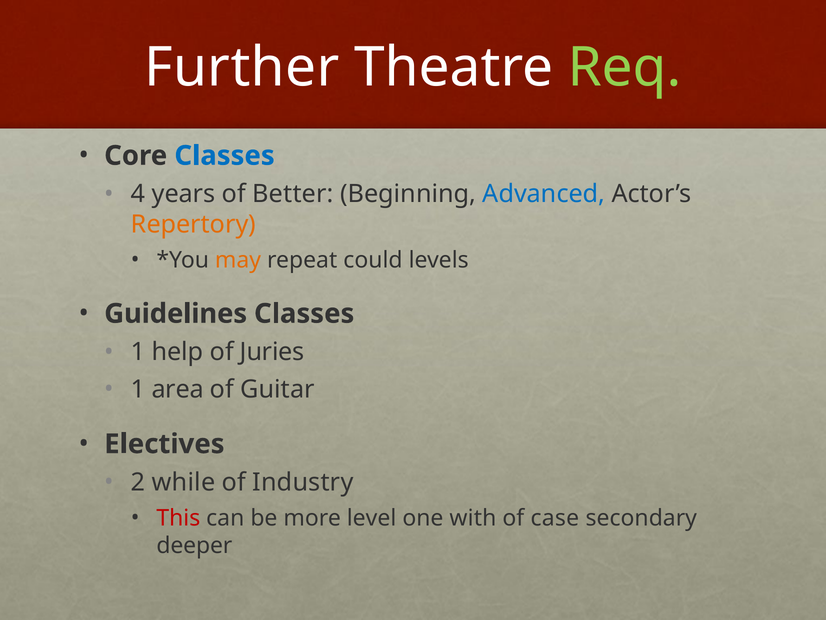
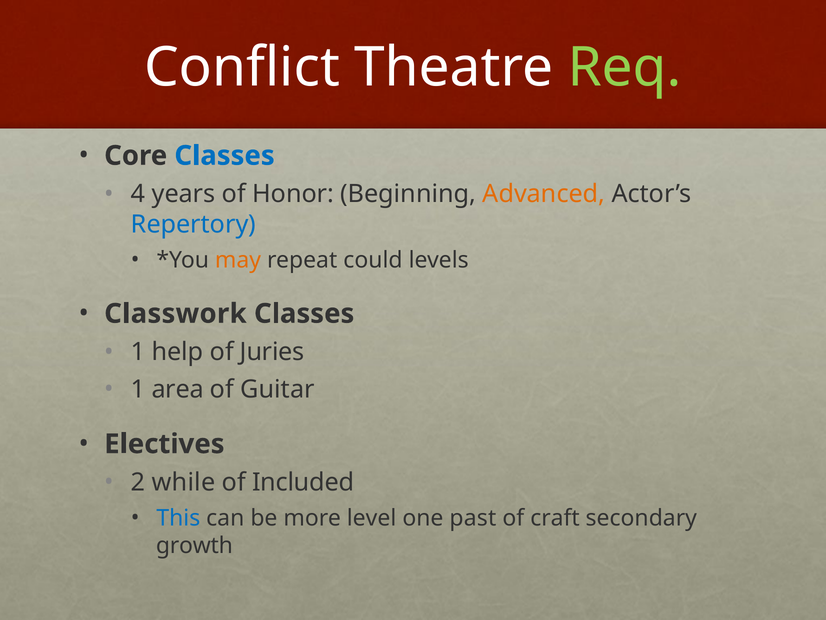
Further: Further -> Conflict
Better: Better -> Honor
Advanced colour: blue -> orange
Repertory colour: orange -> blue
Guidelines: Guidelines -> Classwork
Industry: Industry -> Included
This colour: red -> blue
with: with -> past
case: case -> craft
deeper: deeper -> growth
